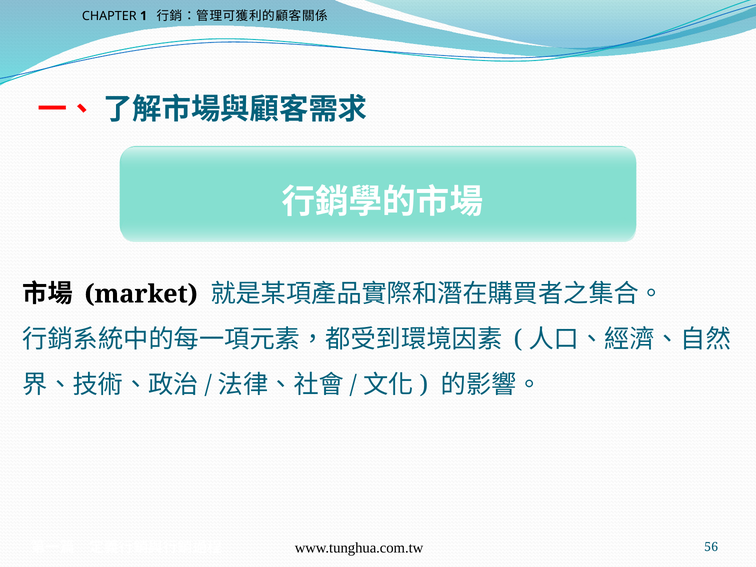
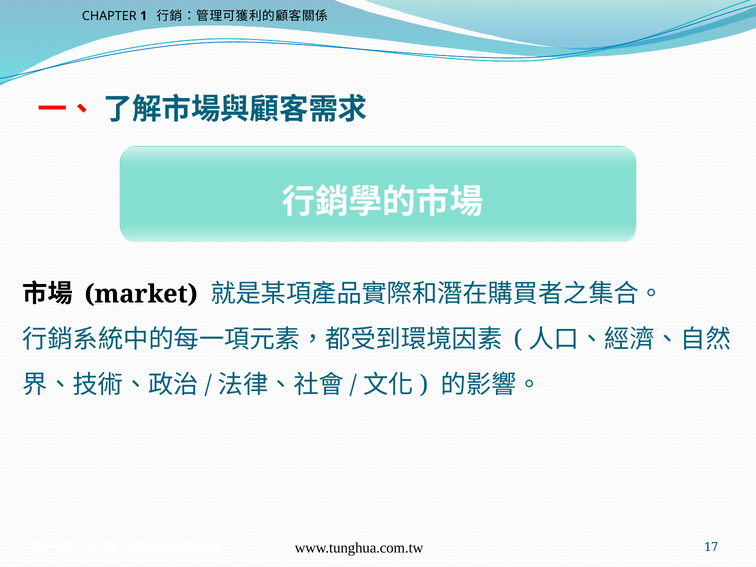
56: 56 -> 17
